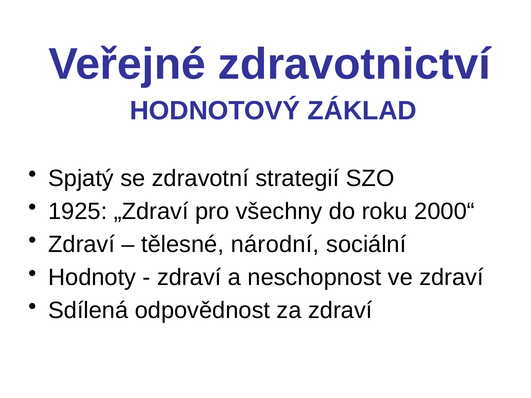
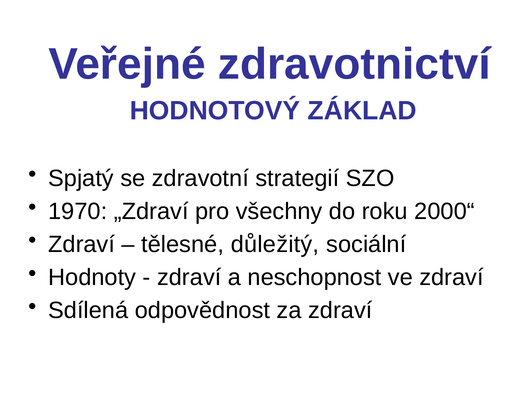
1925: 1925 -> 1970
národní: národní -> důležitý
